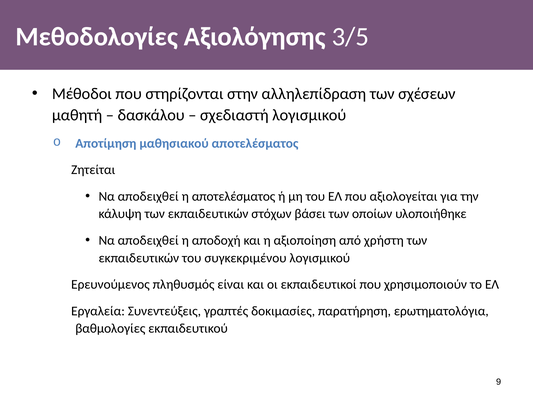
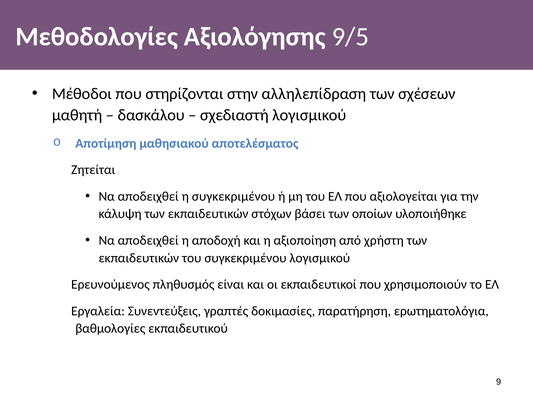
3/5: 3/5 -> 9/5
η αποτελέσματος: αποτελέσματος -> συγκεκριμένου
